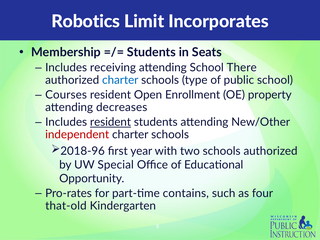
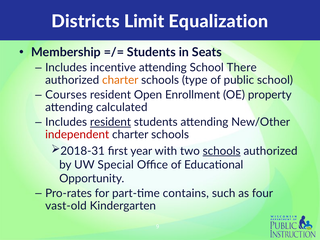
Robotics: Robotics -> Districts
Incorporates: Incorporates -> Equalization
receiving: receiving -> incentive
charter at (120, 80) colour: blue -> orange
decreases: decreases -> calculated
2018-96: 2018-96 -> 2018-31
schools at (222, 151) underline: none -> present
that-old: that-old -> vast-old
